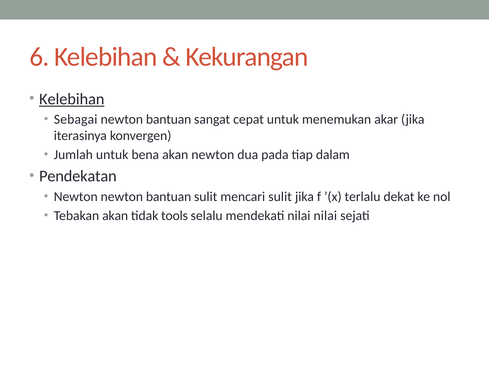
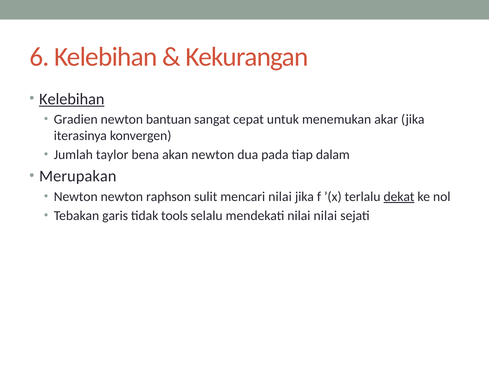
Sebagai: Sebagai -> Gradien
Jumlah untuk: untuk -> taylor
Pendekatan: Pendekatan -> Merupakan
bantuan at (169, 197): bantuan -> raphson
mencari sulit: sulit -> nilai
dekat underline: none -> present
Tebakan akan: akan -> garis
